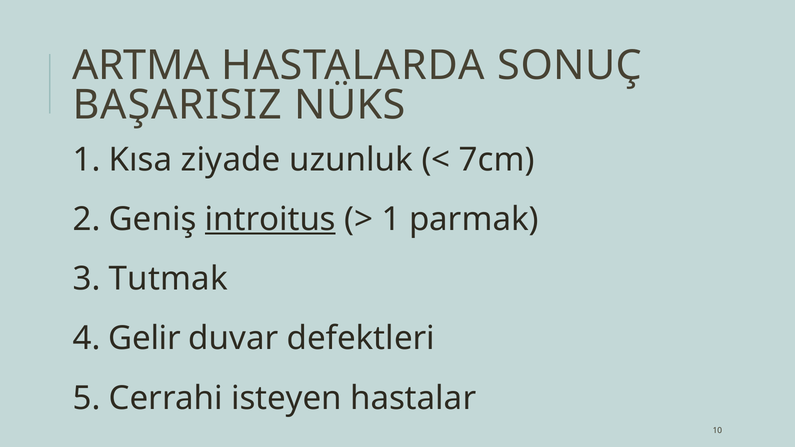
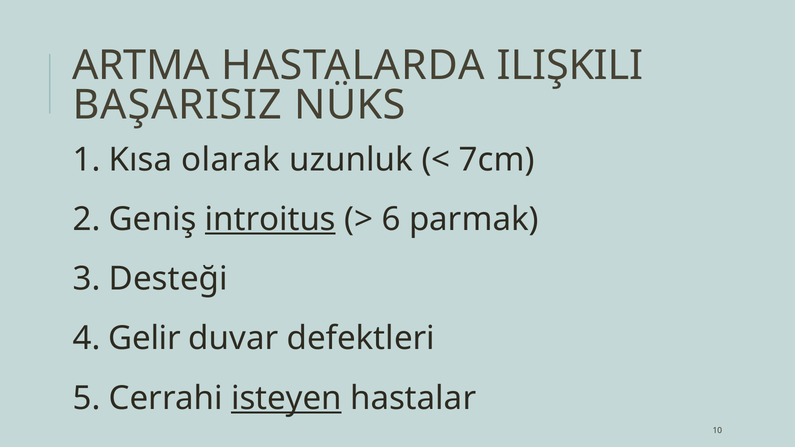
SONUÇ: SONUÇ -> ILIŞKILI
ziyade: ziyade -> olarak
1 at (391, 219): 1 -> 6
Tutmak: Tutmak -> Desteği
isteyen underline: none -> present
